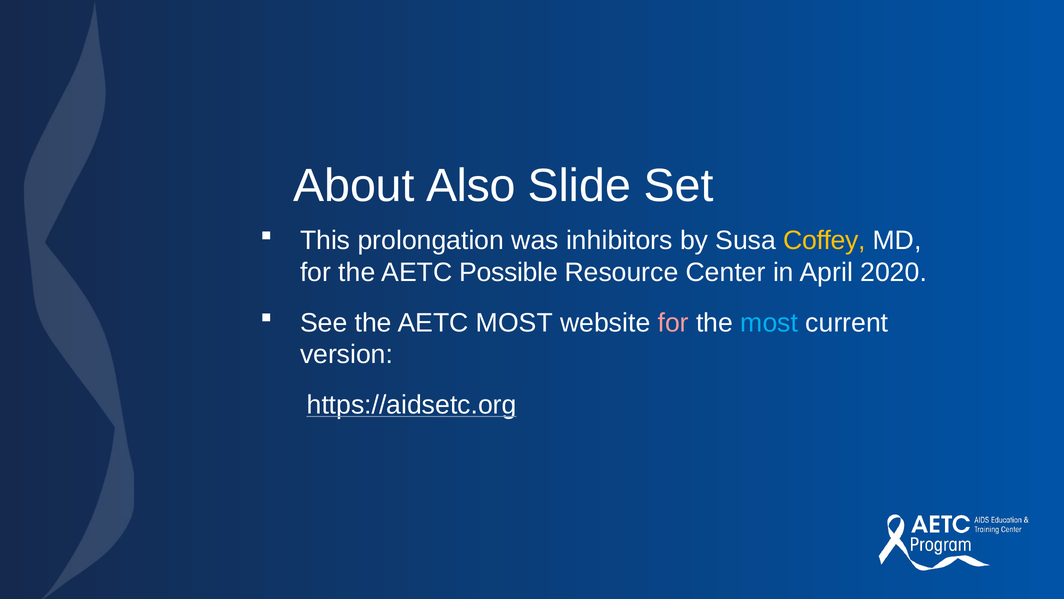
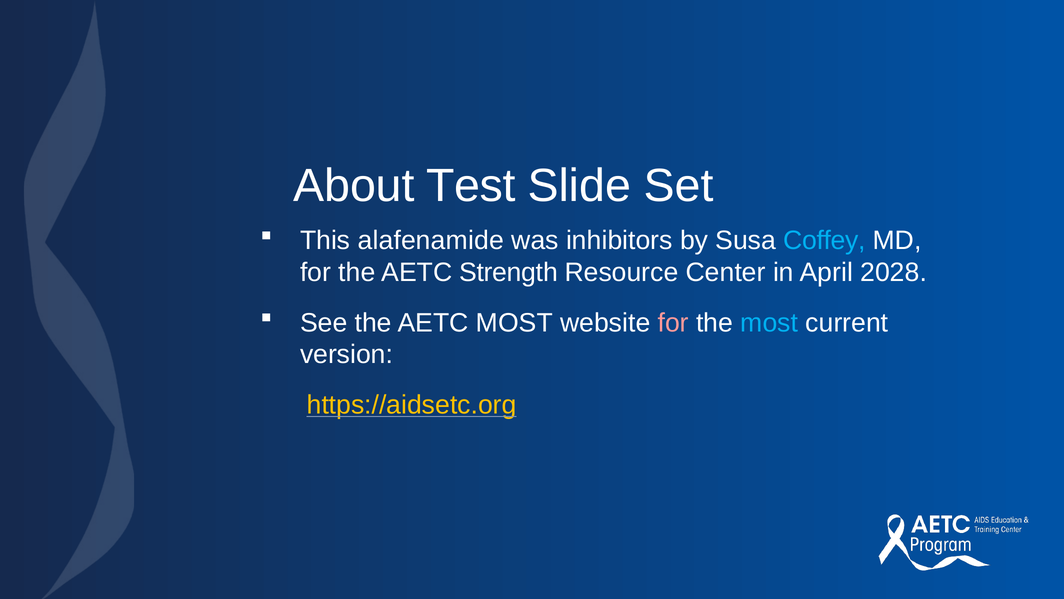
Also: Also -> Test
prolongation: prolongation -> alafenamide
Coffey colour: yellow -> light blue
Possible: Possible -> Strength
2020: 2020 -> 2028
https://aidsetc.org colour: white -> yellow
